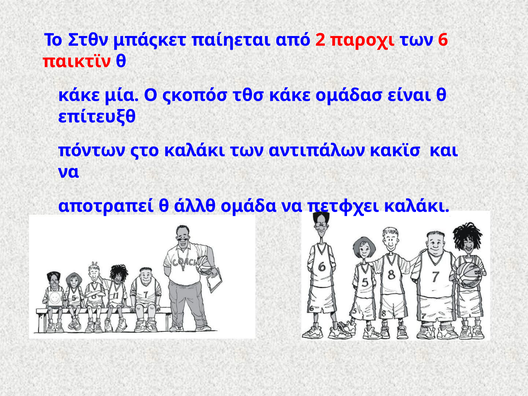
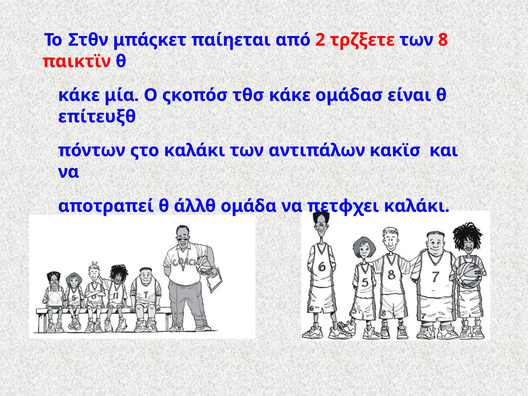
παροχι: παροχι -> τρζξετε
6: 6 -> 8
